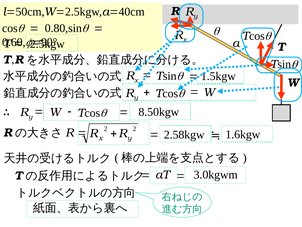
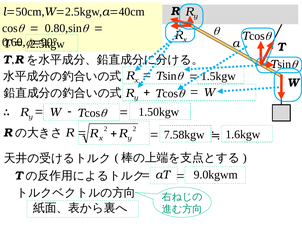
8.50kgw: 8.50kgw -> 1.50kgw
2.58kgw: 2.58kgw -> 7.58kgw
3.0kgwm: 3.0kgwm -> 9.0kgwm
